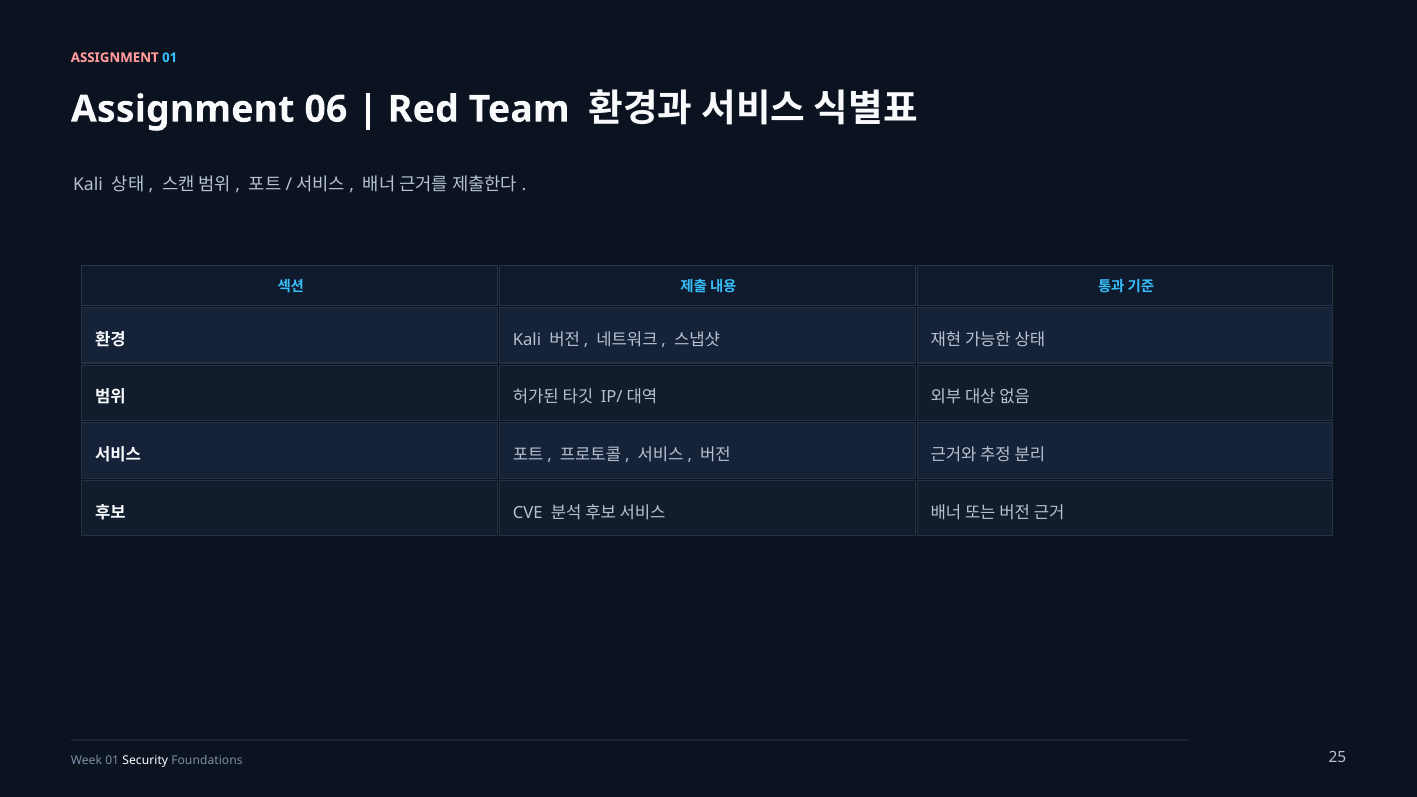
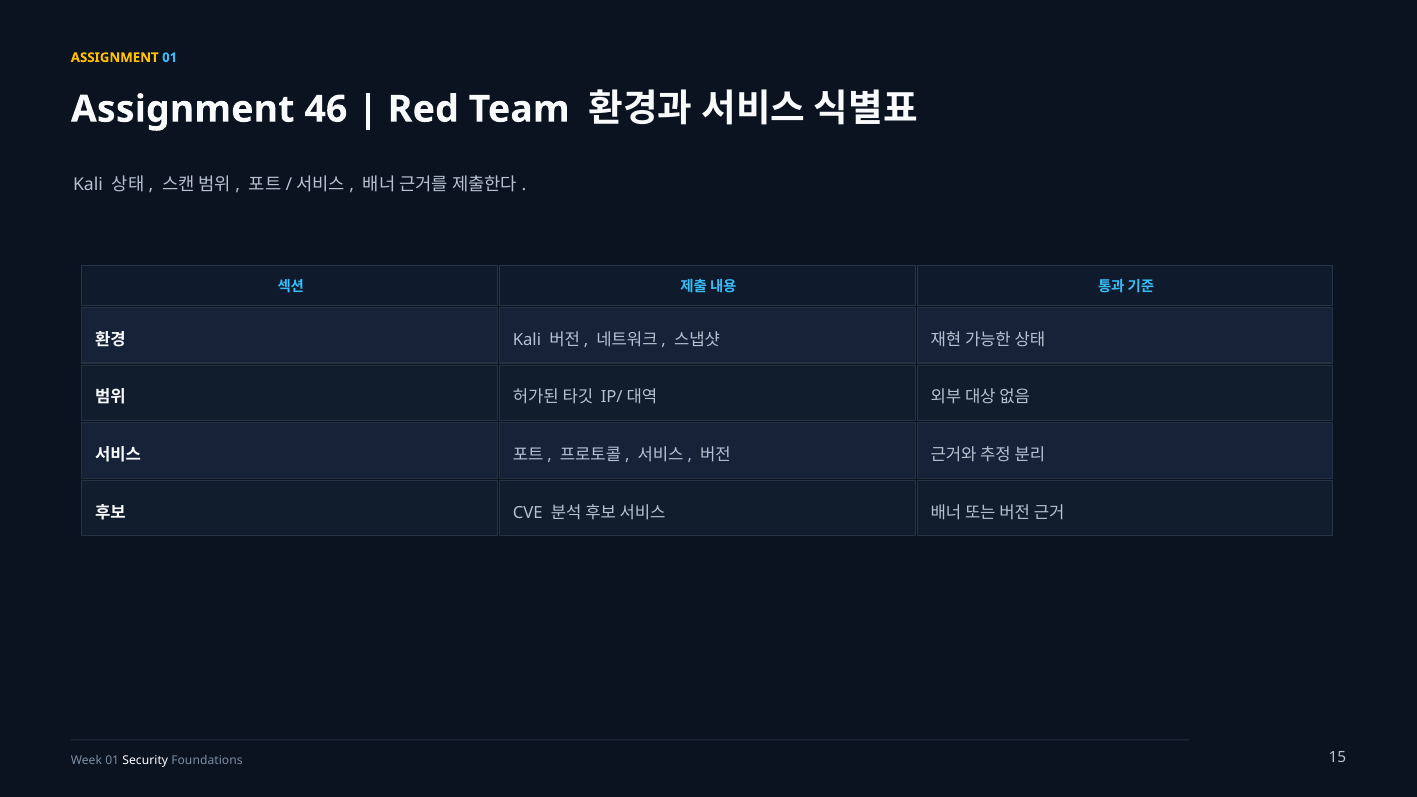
ASSIGNMENT at (115, 58) colour: pink -> yellow
06: 06 -> 46
25: 25 -> 15
